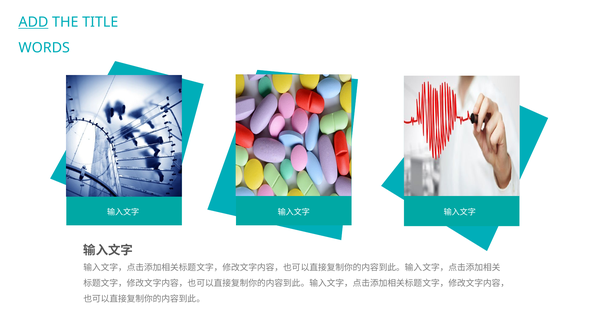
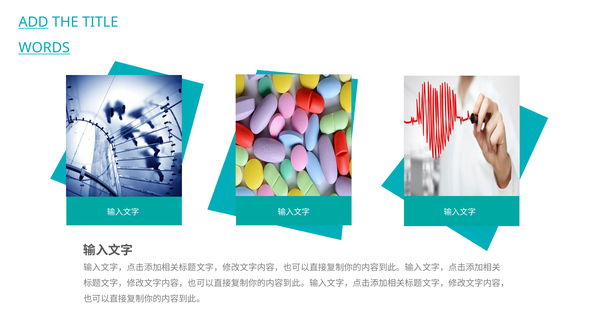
WORDS underline: none -> present
